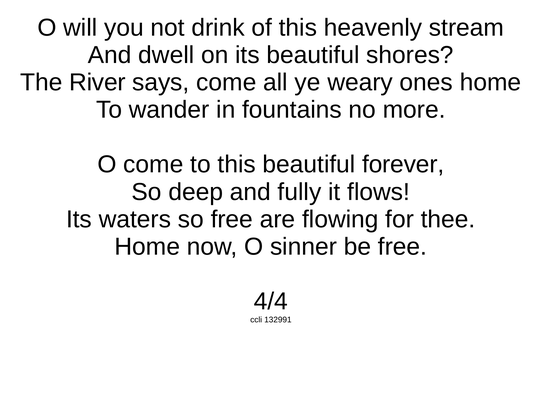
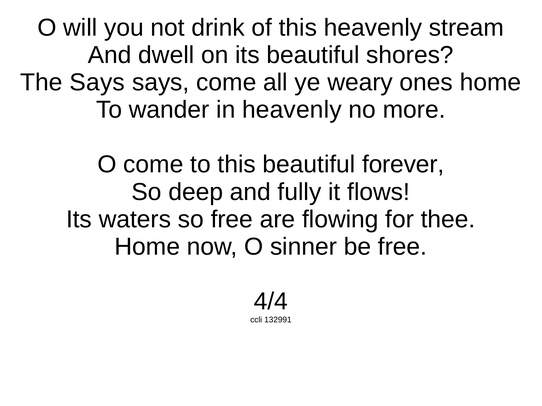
The River: River -> Says
in fountains: fountains -> heavenly
